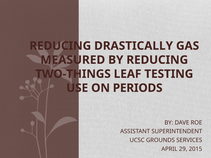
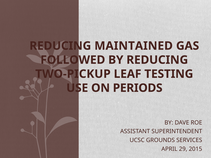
DRASTICALLY: DRASTICALLY -> MAINTAINED
MEASURED: MEASURED -> FOLLOWED
TWO-THINGS: TWO-THINGS -> TWO-PICKUP
